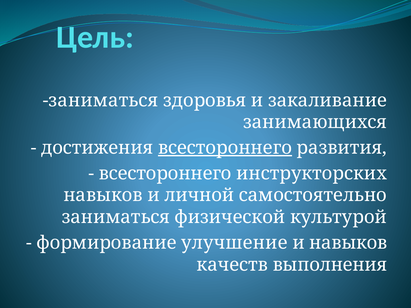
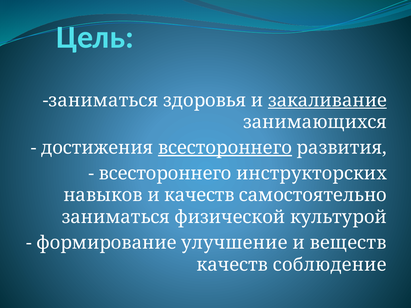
закаливание underline: none -> present
и личной: личной -> качеств
и навыков: навыков -> веществ
выполнения: выполнения -> соблюдение
